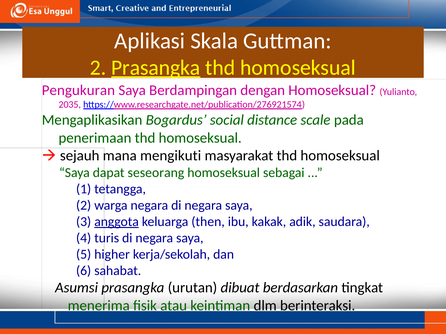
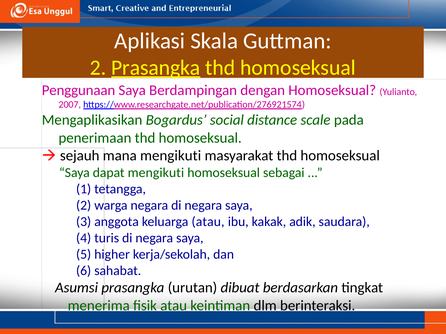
Pengukuran: Pengukuran -> Penggunaan
2035: 2035 -> 2007
dapat seseorang: seseorang -> mengikuti
anggota underline: present -> none
keluarga then: then -> atau
